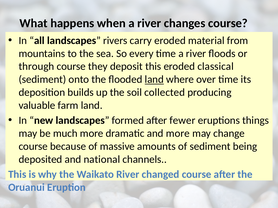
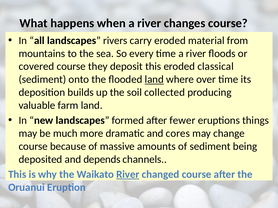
through: through -> covered
and more: more -> cores
national: national -> depends
River at (128, 175) underline: none -> present
